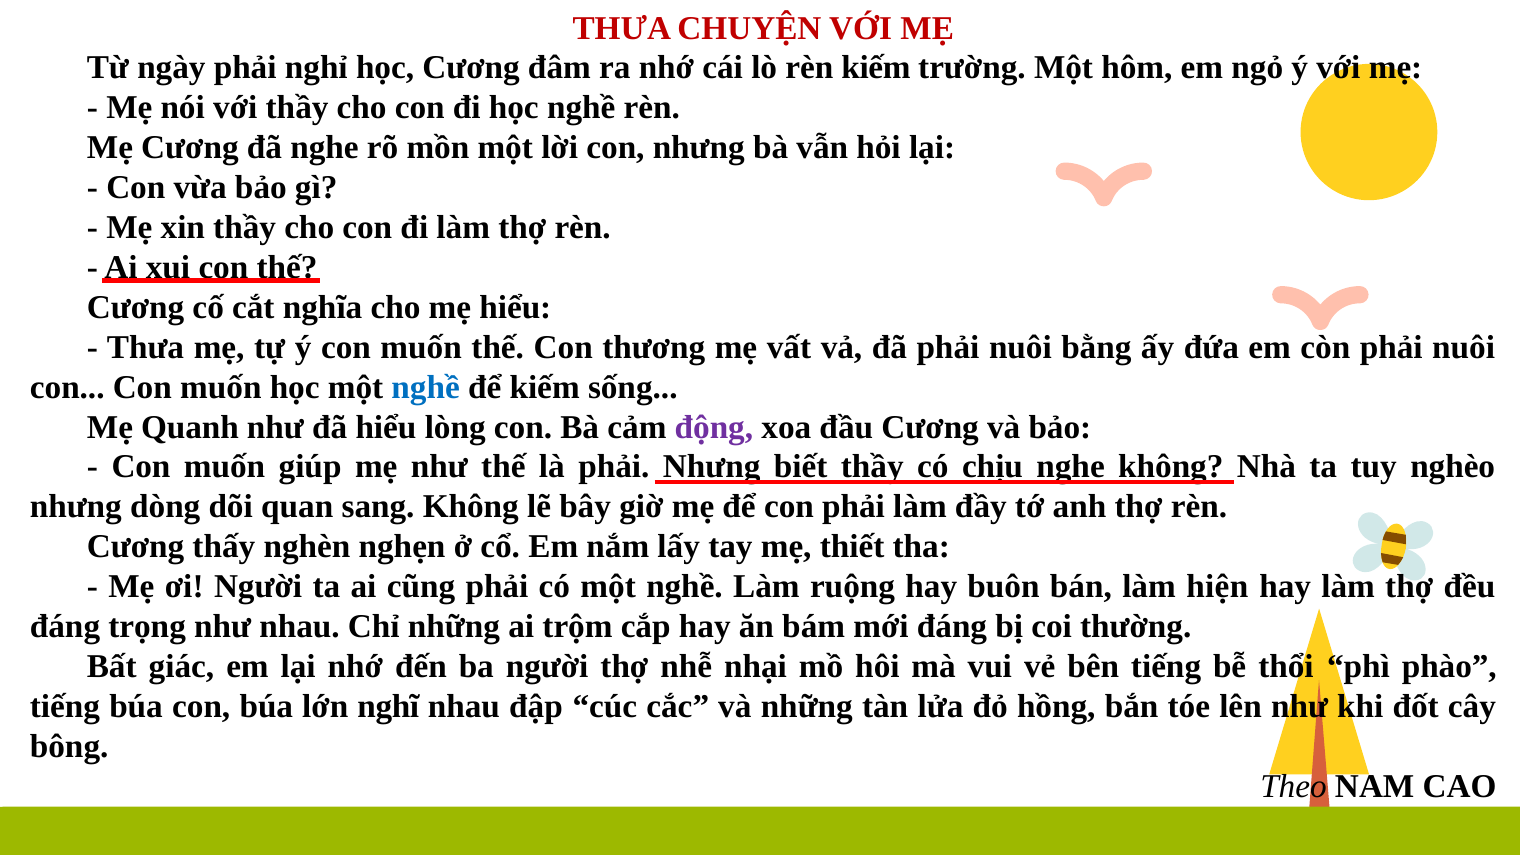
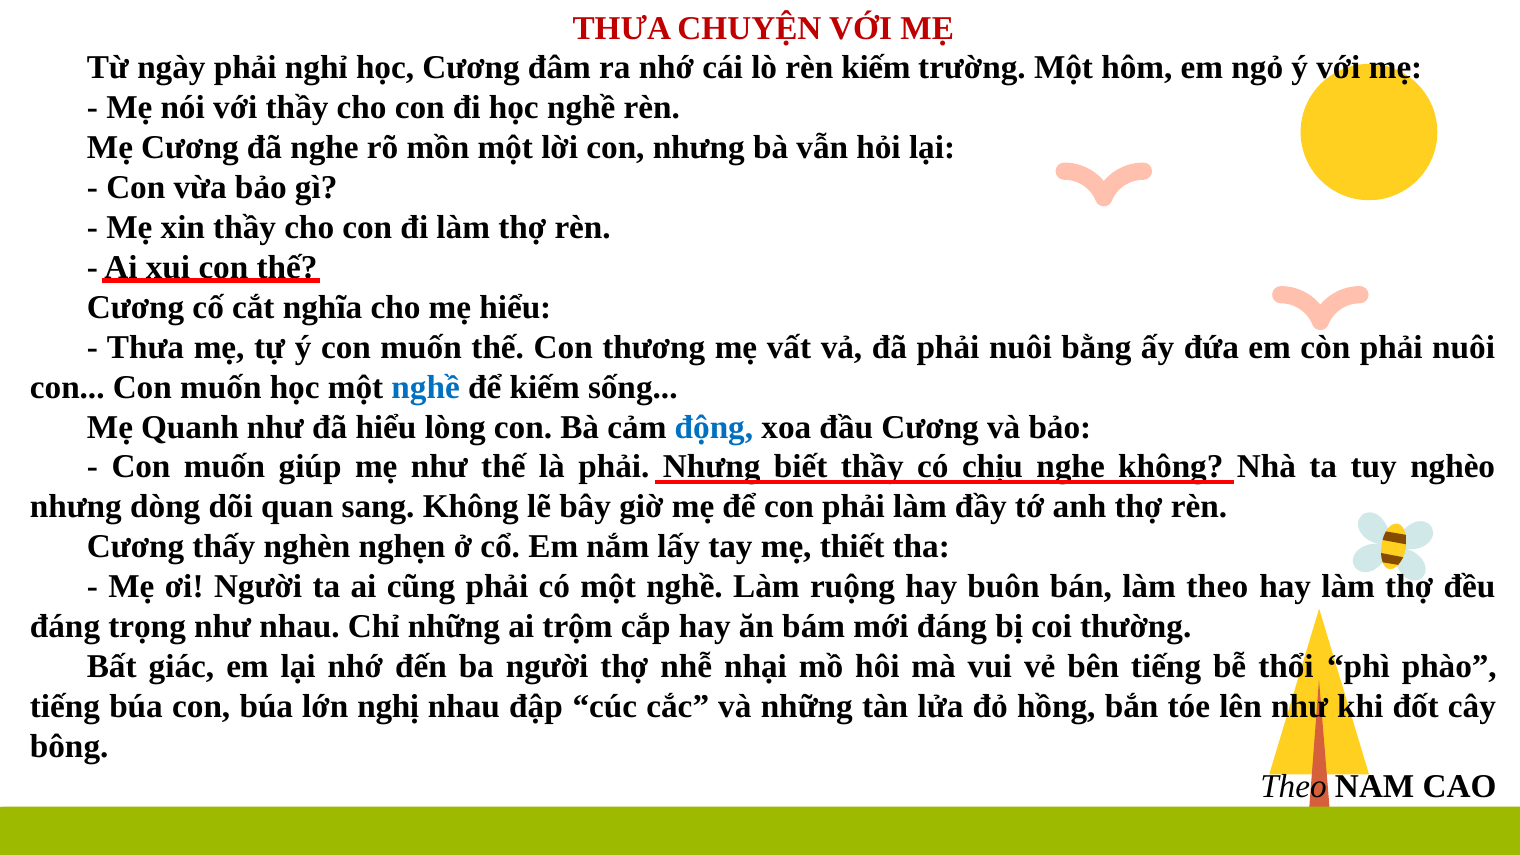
động colour: purple -> blue
làm hiện: hiện -> theo
nghĩ: nghĩ -> nghị
